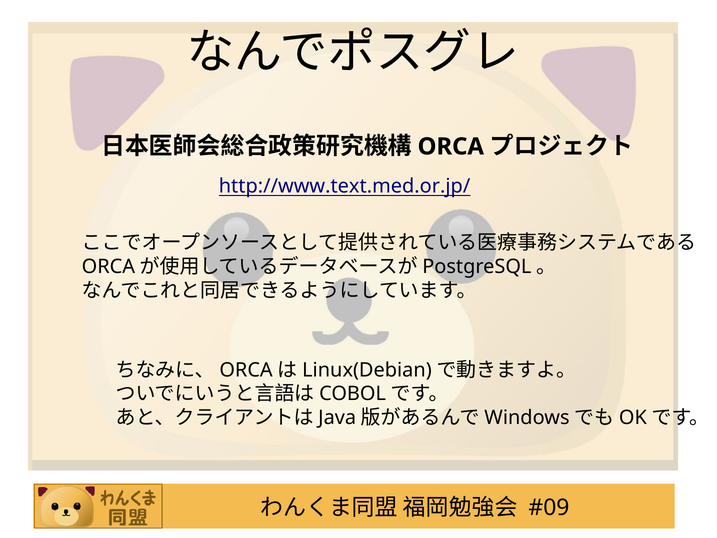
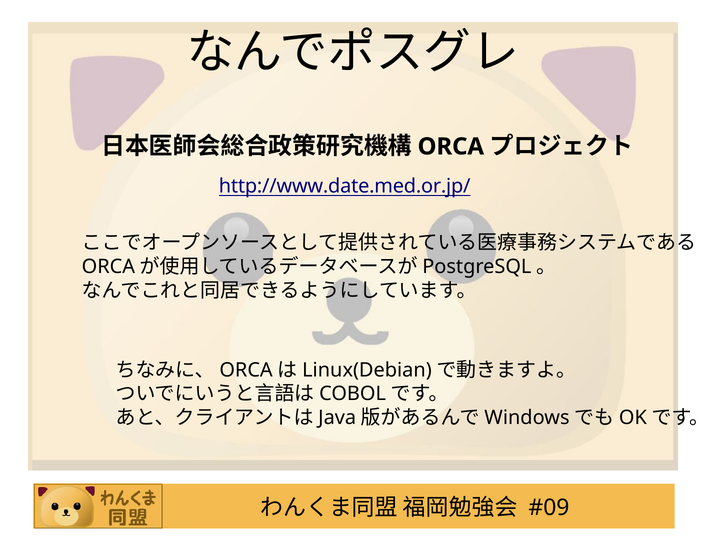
http://www.text.med.or.jp/: http://www.text.med.or.jp/ -> http://www.date.med.or.jp/
